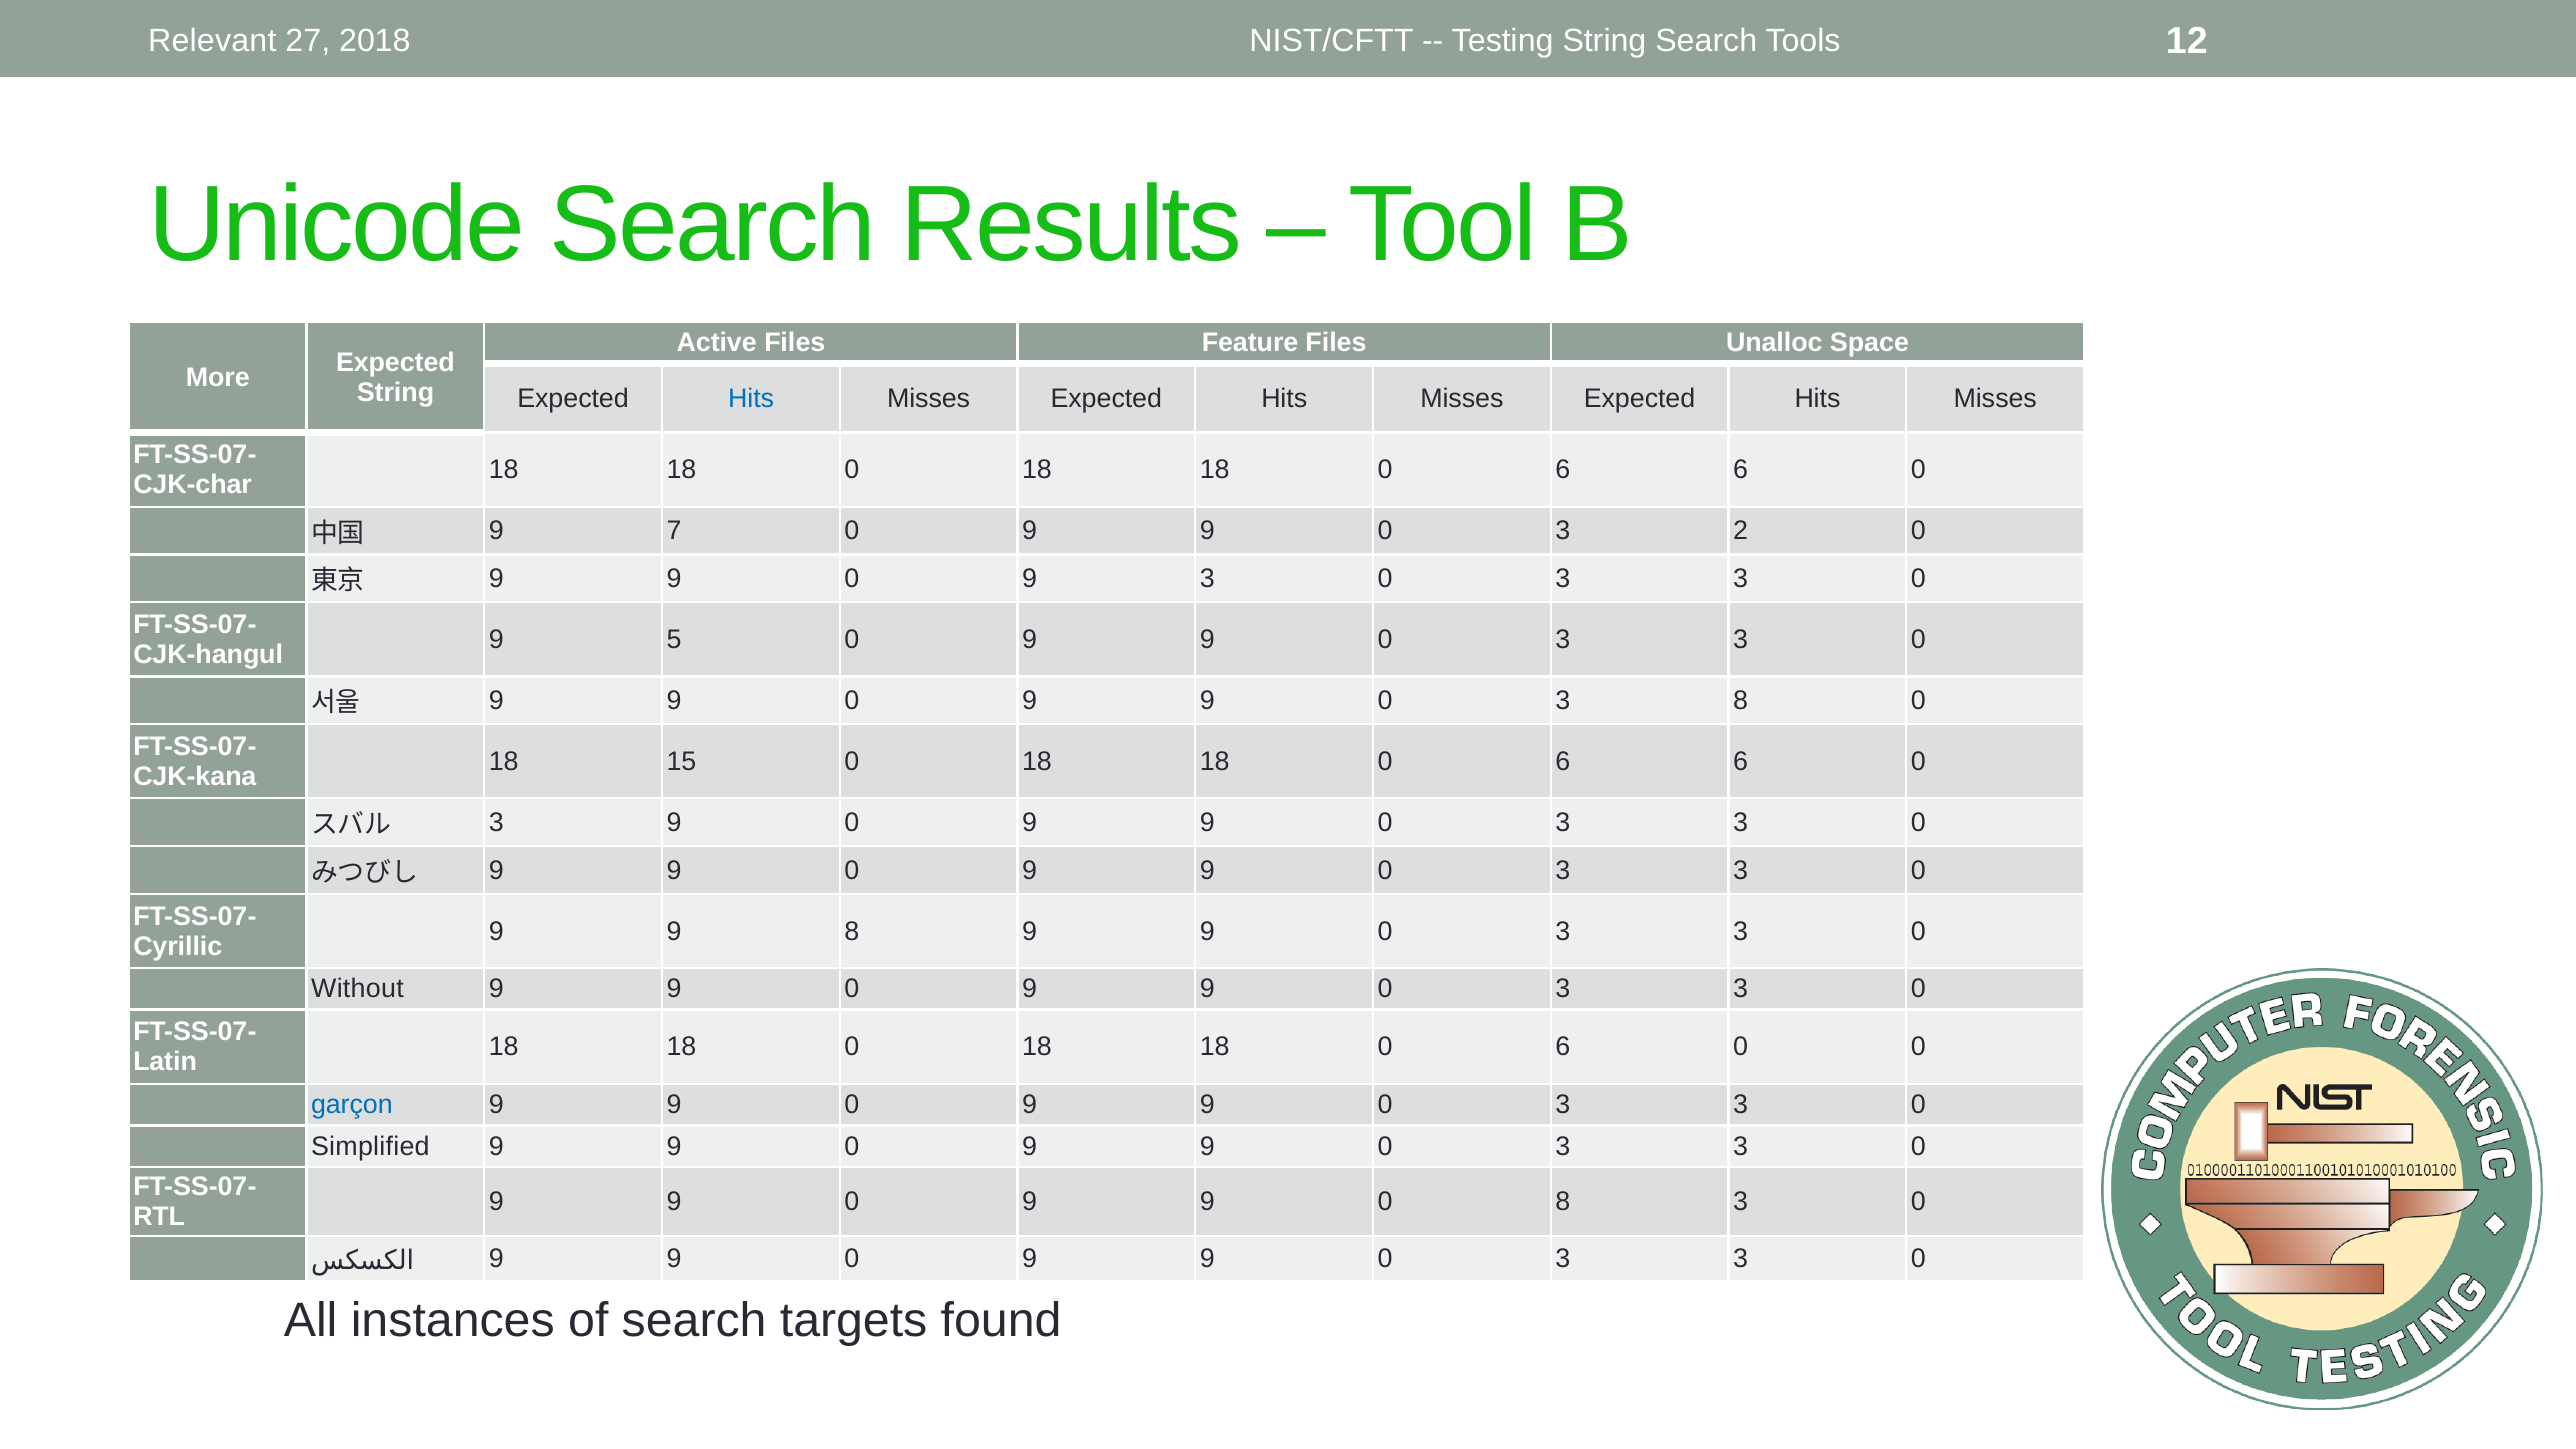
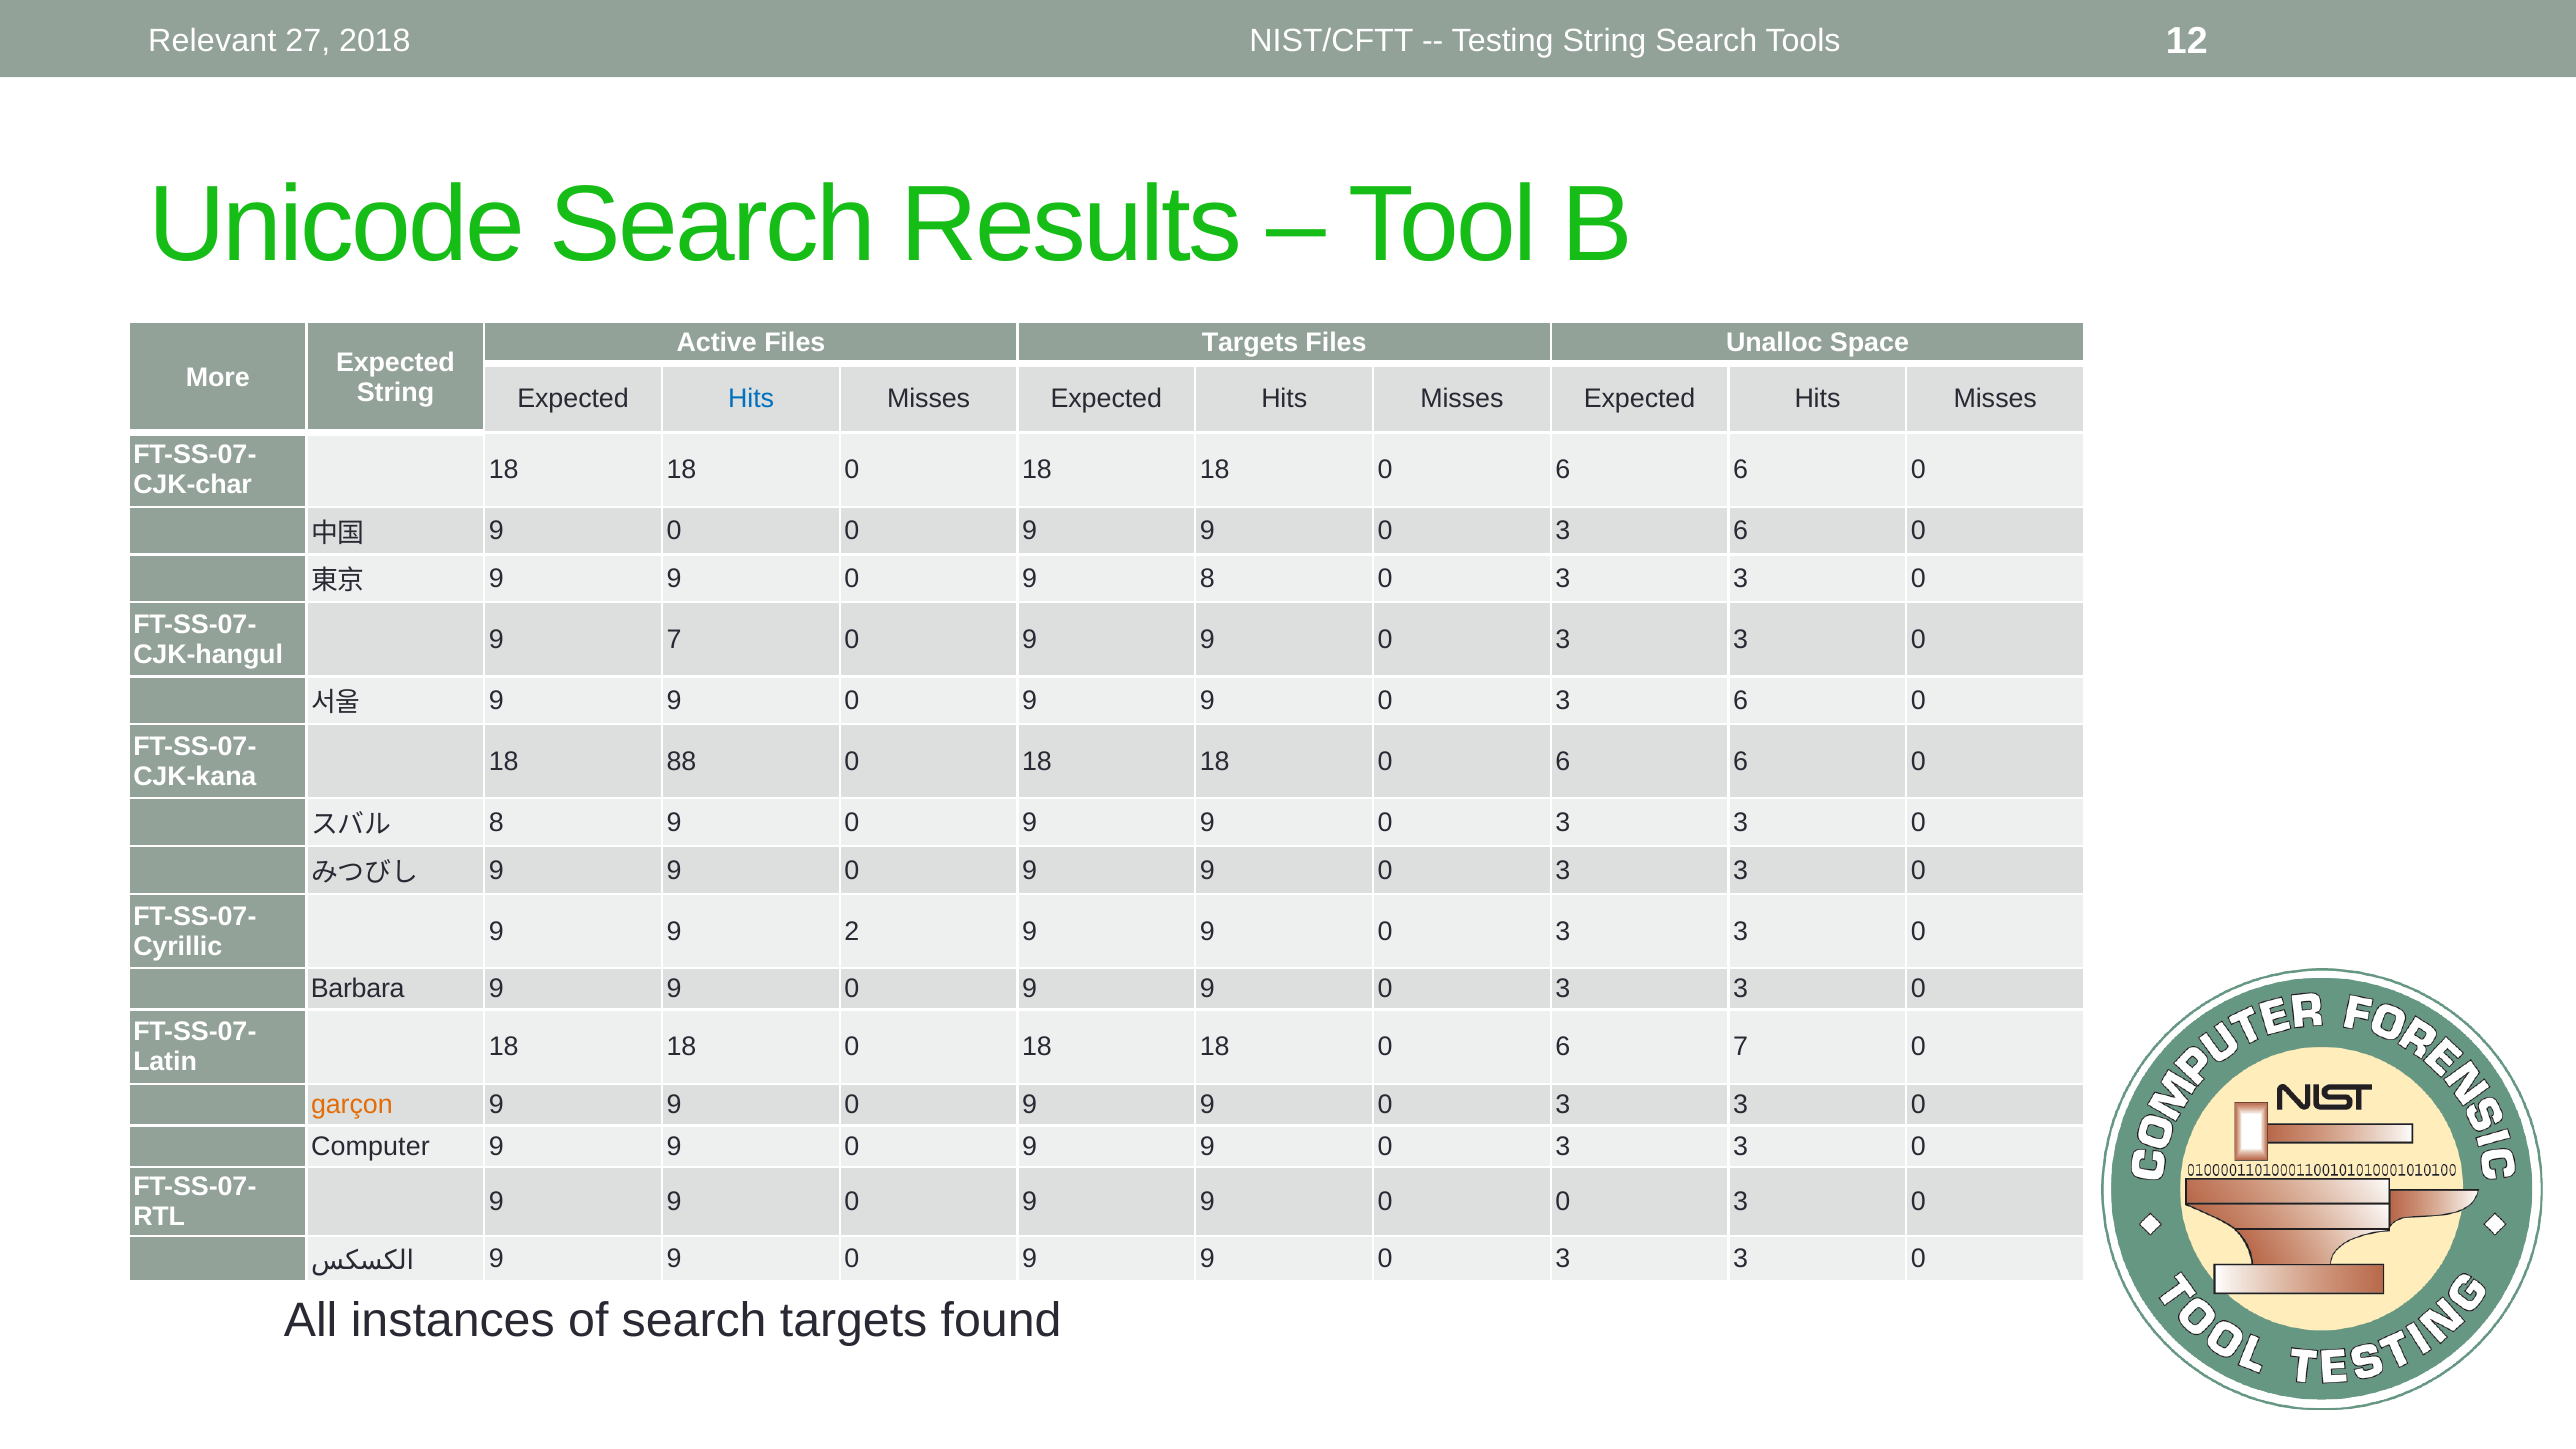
Files Feature: Feature -> Targets
7 at (674, 531): 7 -> 0
2 at (1741, 531): 2 -> 6
9 3: 3 -> 8
9 5: 5 -> 7
8 at (1741, 701): 8 -> 6
15: 15 -> 88
3 at (496, 823): 3 -> 8
9 8: 8 -> 2
Without: Without -> Barbara
0 6 0: 0 -> 7
garçon colour: blue -> orange
Simplified: Simplified -> Computer
9 9 0 8: 8 -> 0
